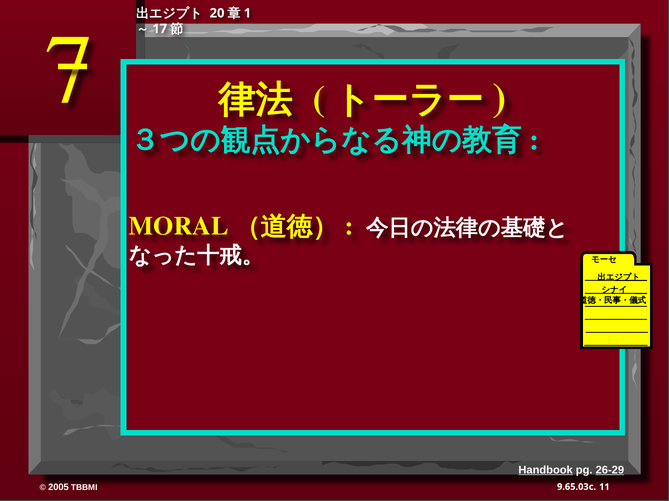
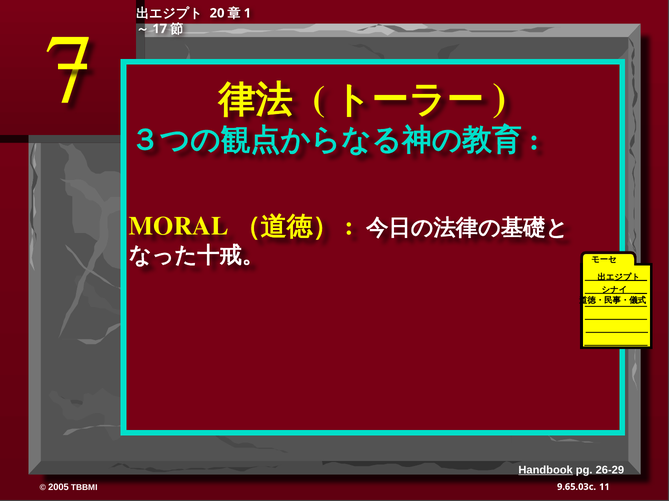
26-29 underline: present -> none
